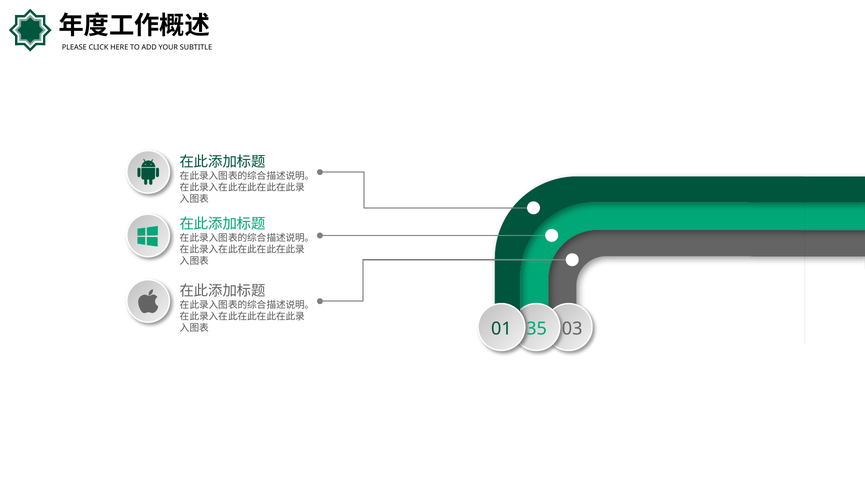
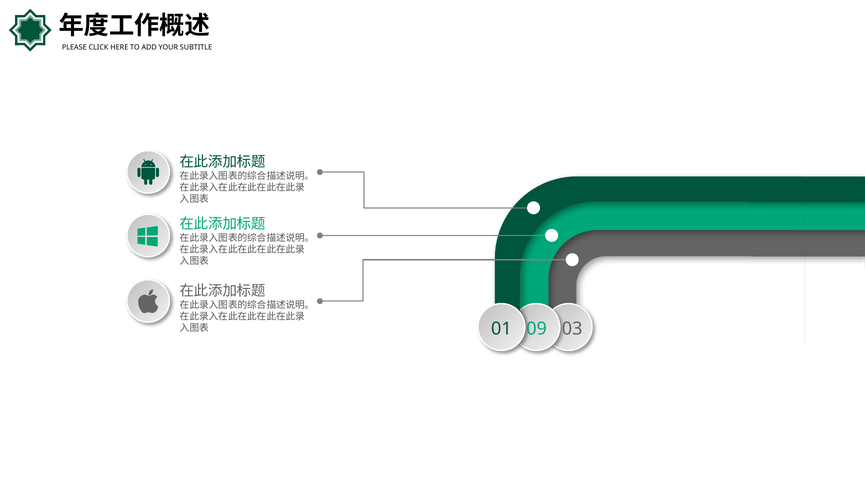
35: 35 -> 09
